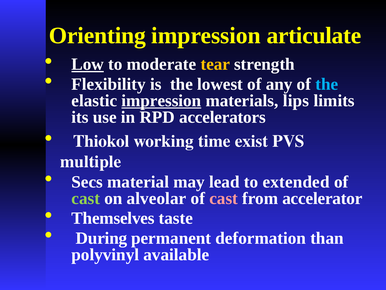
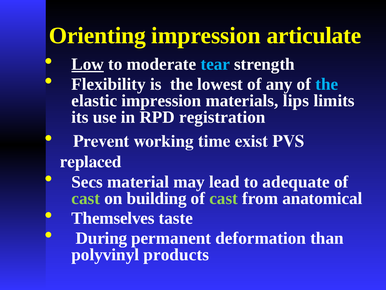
tear colour: yellow -> light blue
impression at (161, 101) underline: present -> none
accelerators: accelerators -> registration
Thiokol: Thiokol -> Prevent
multiple: multiple -> replaced
extended: extended -> adequate
alveolar: alveolar -> building
cast at (224, 198) colour: pink -> light green
accelerator: accelerator -> anatomical
available: available -> products
